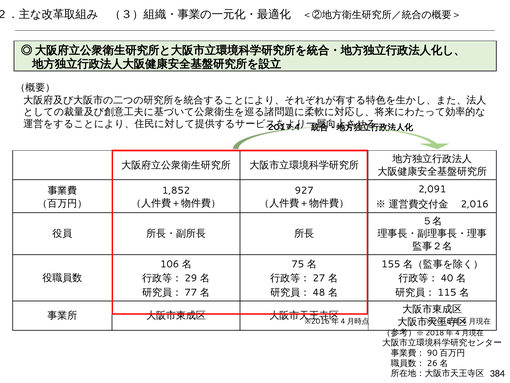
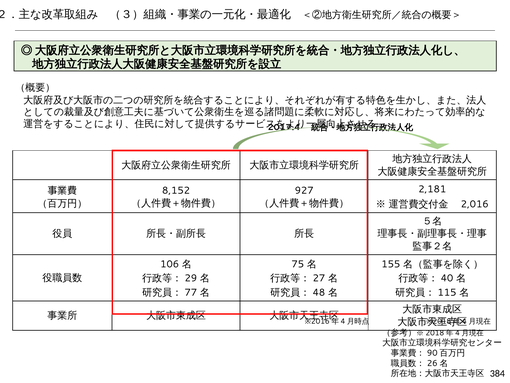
2,091: 2,091 -> 2,181
1,852: 1,852 -> 8,152
